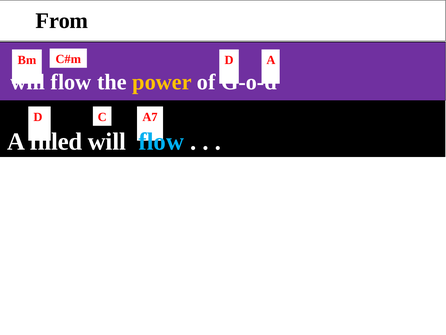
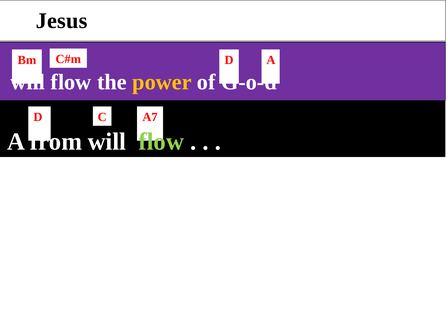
From: From -> Jesus
filled: filled -> from
flow at (161, 141) colour: light blue -> light green
